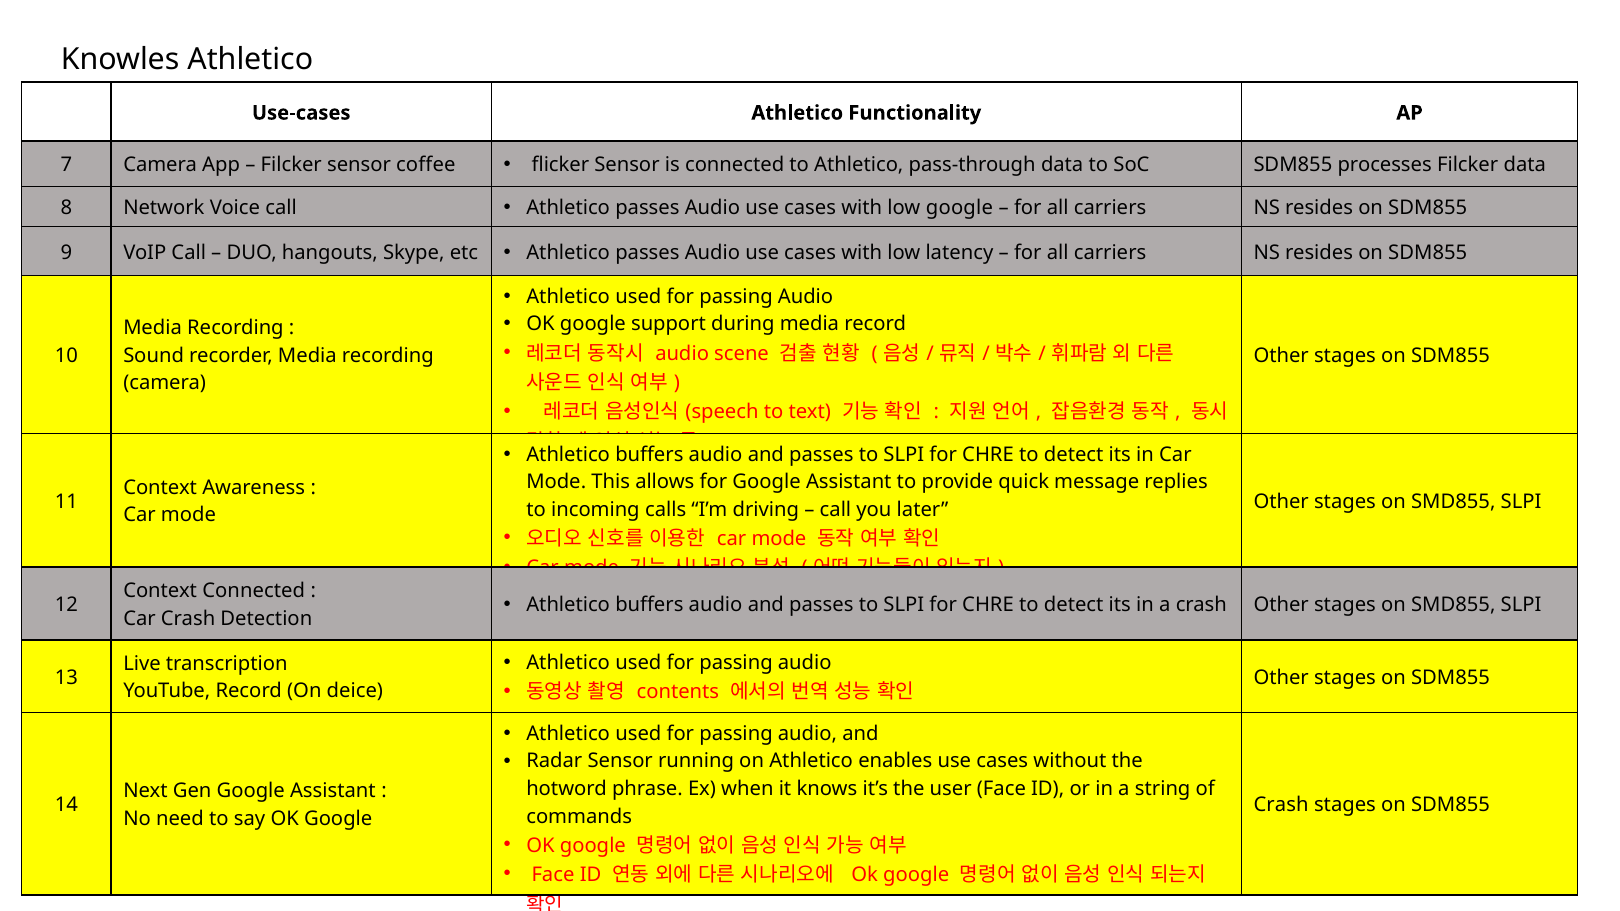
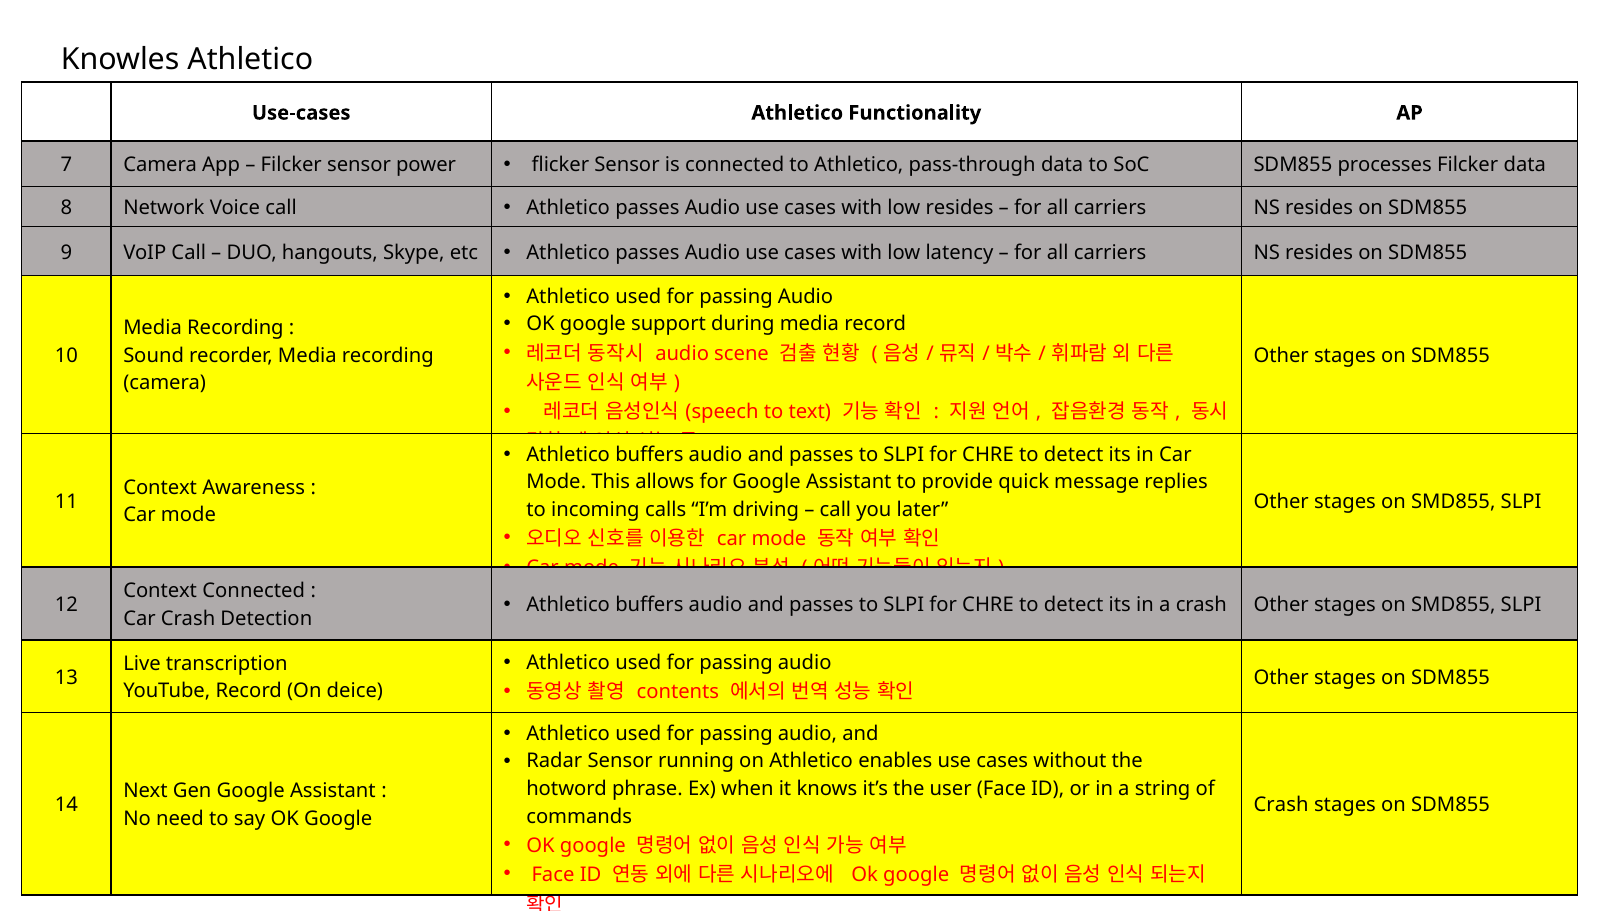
coffee: coffee -> power
low google: google -> resides
